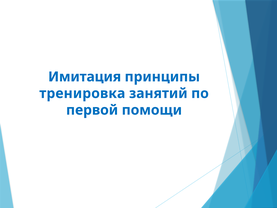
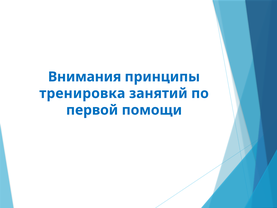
Имитация: Имитация -> Внимания
